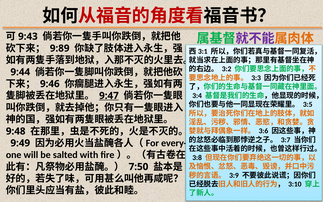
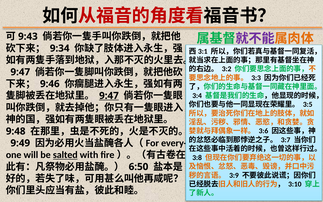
9:89: 9:89 -> 9:34
9:44 at (20, 72): 9:44 -> 9:47
salted underline: none -> present
7:50: 7:50 -> 6:50
